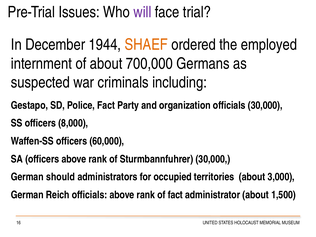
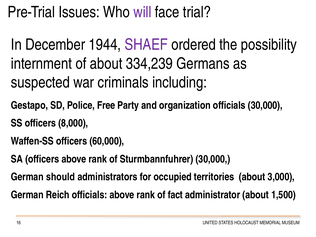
SHAEF colour: orange -> purple
employed: employed -> possibility
700,000: 700,000 -> 334,239
Police Fact: Fact -> Free
